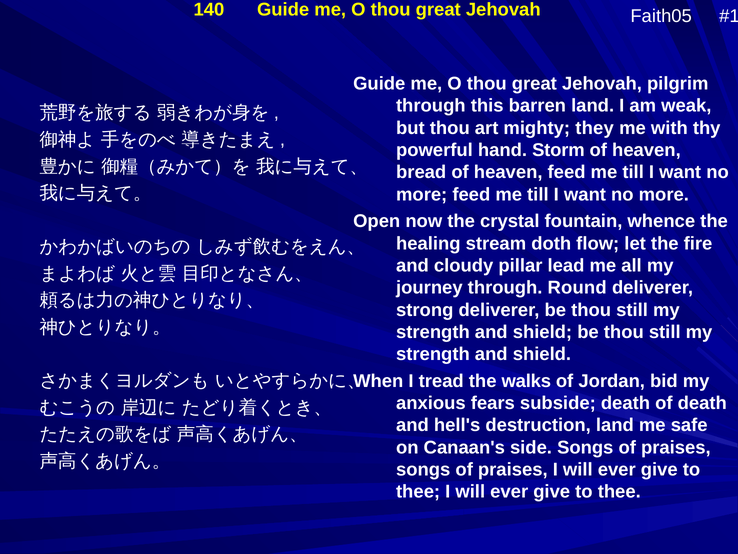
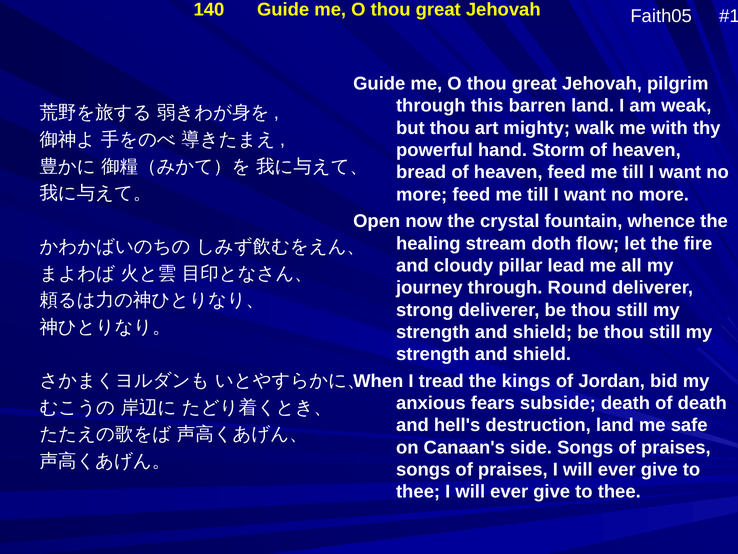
they: they -> walk
walks: walks -> kings
